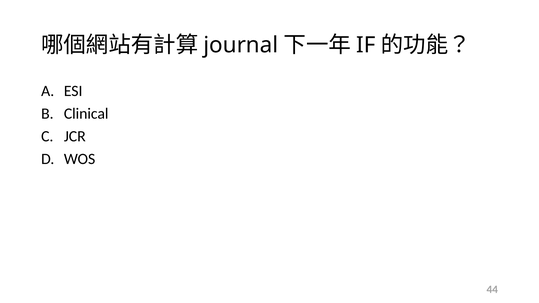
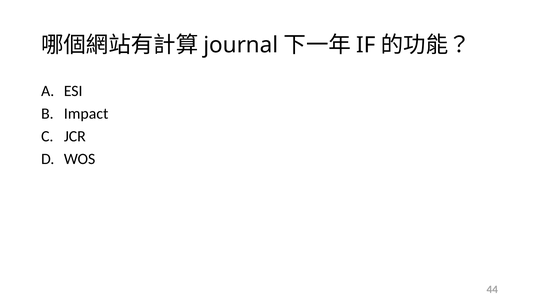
Clinical: Clinical -> Impact
